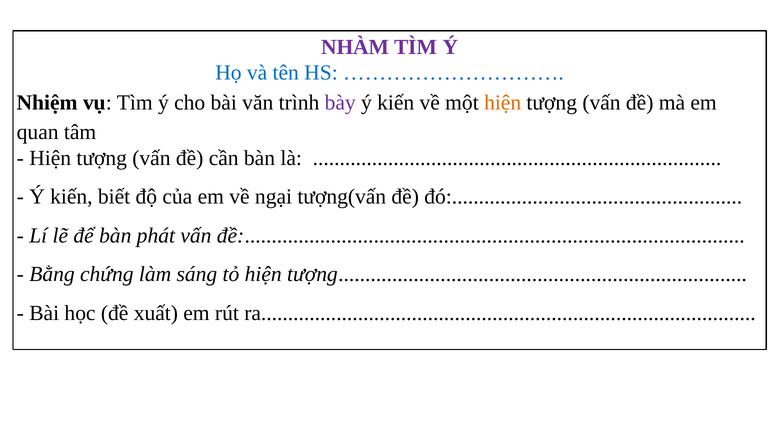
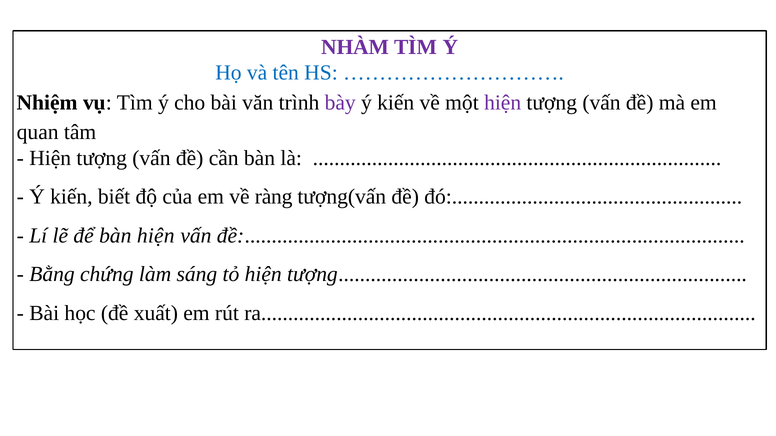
hiện at (503, 103) colour: orange -> purple
ngại: ngại -> ràng
bàn phát: phát -> hiện
